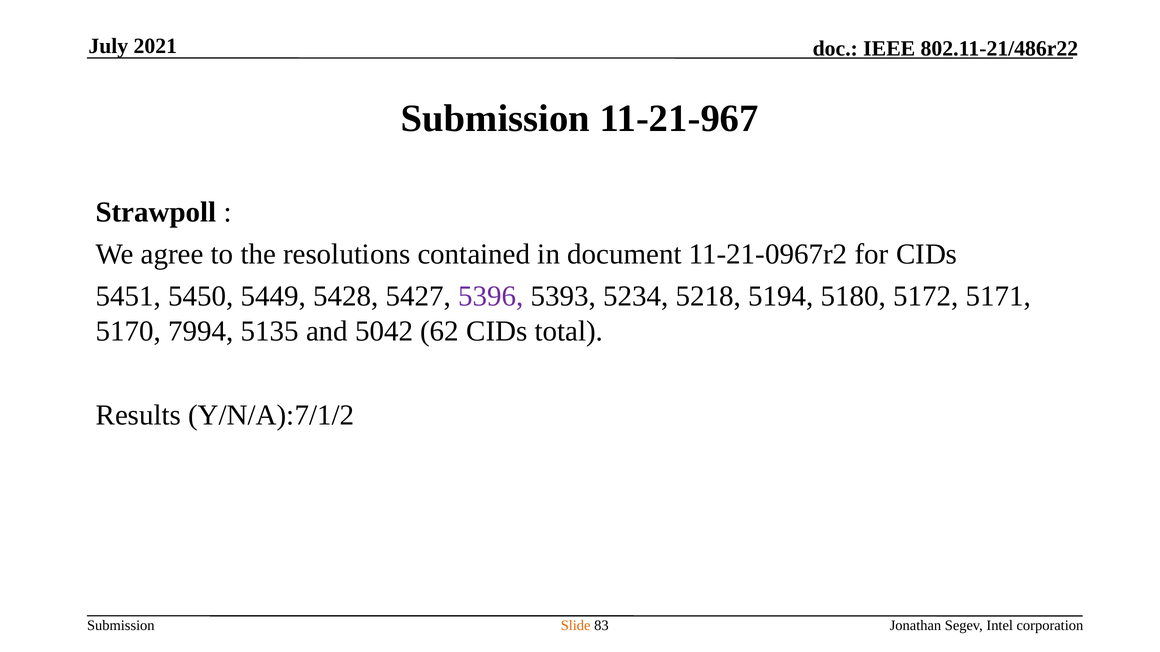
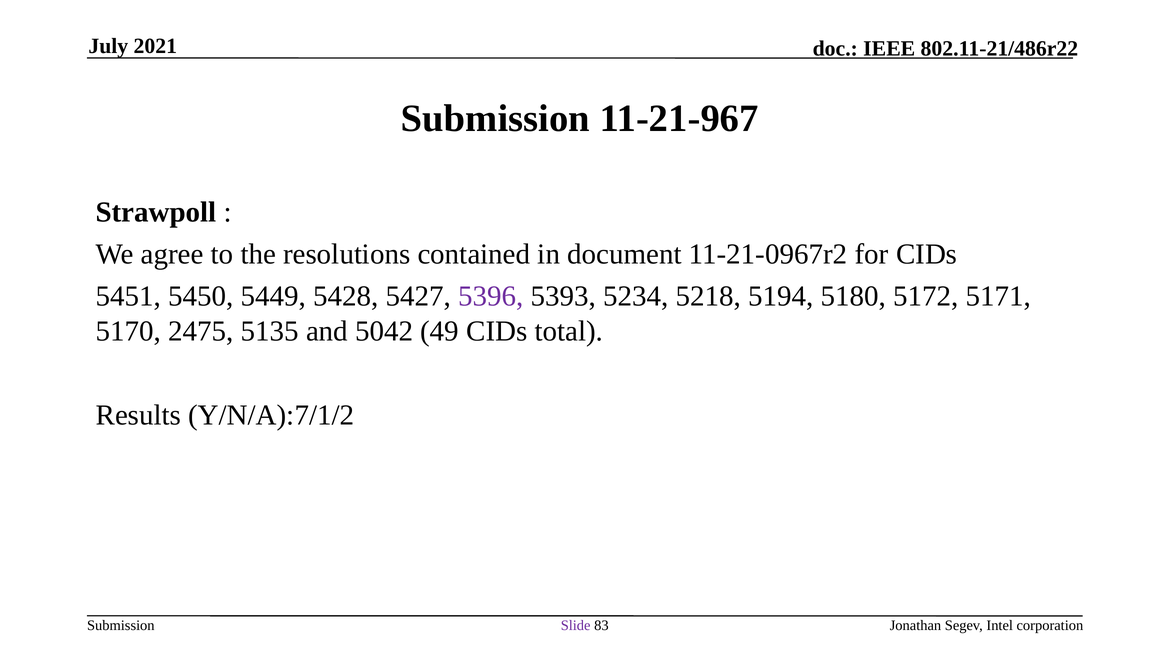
7994: 7994 -> 2475
62: 62 -> 49
Slide colour: orange -> purple
